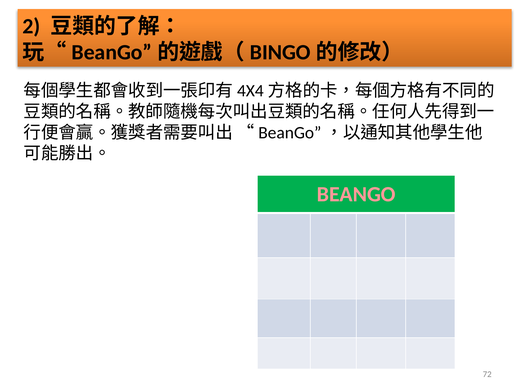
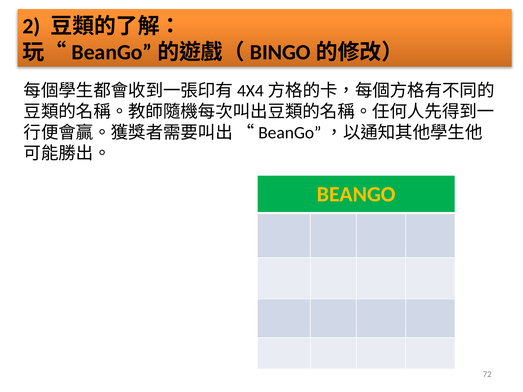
BEANGO colour: pink -> yellow
